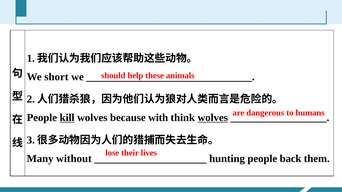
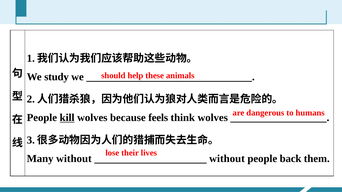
short: short -> study
with: with -> feels
wolves at (213, 118) underline: present -> none
hunting at (227, 159): hunting -> without
